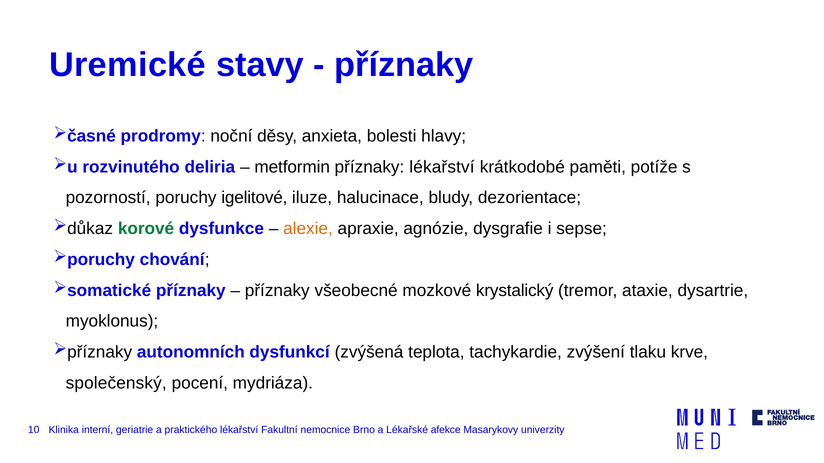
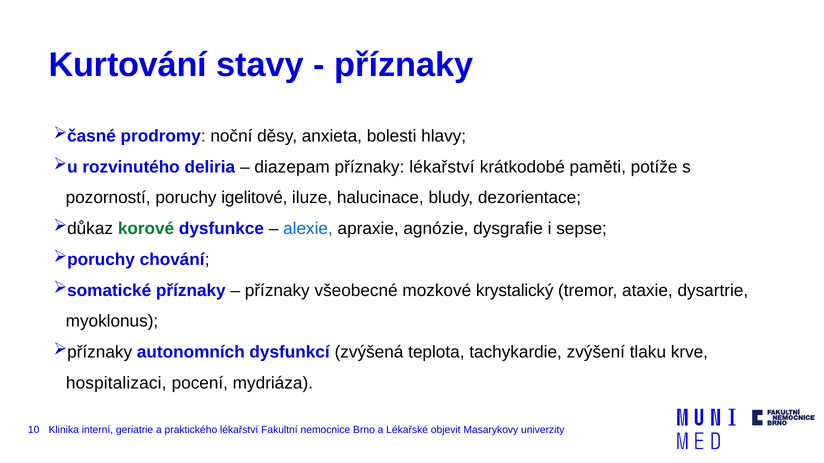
Uremické: Uremické -> Kurtování
metformin: metformin -> diazepam
alexie colour: orange -> blue
společenský: společenský -> hospitalizaci
afekce: afekce -> objevit
